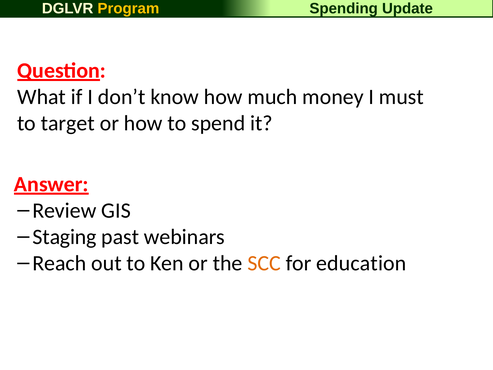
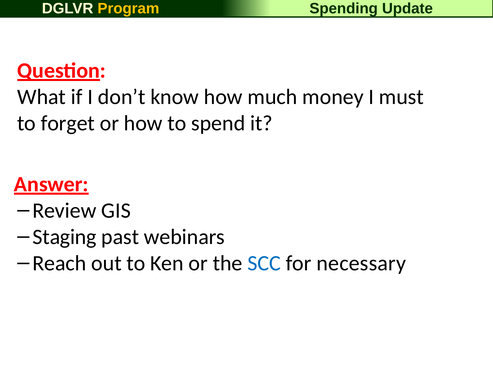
target: target -> forget
SCC colour: orange -> blue
education: education -> necessary
